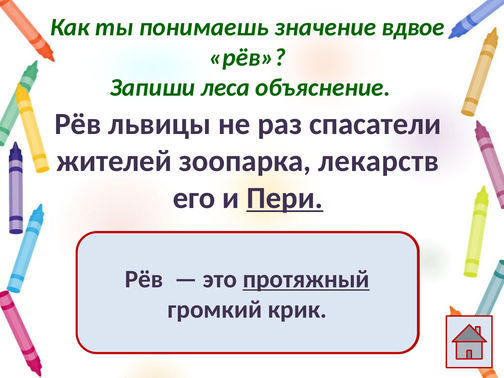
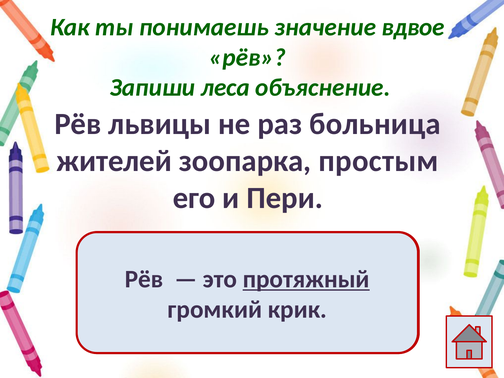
спасатели: спасатели -> больница
лекарств: лекарств -> простым
Пери underline: present -> none
